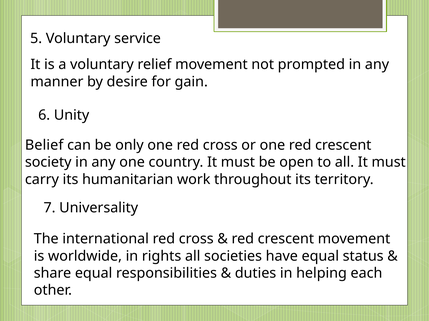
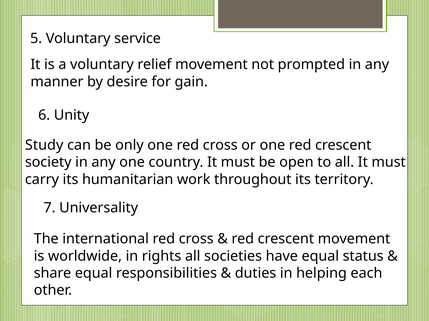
Belief: Belief -> Study
